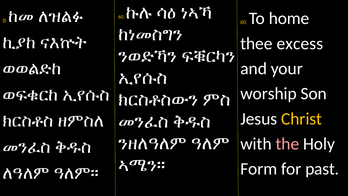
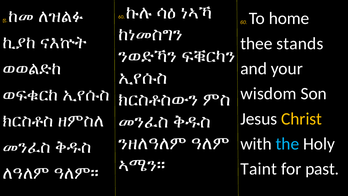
excess: excess -> stands
worship: worship -> wisdom
the colour: pink -> light blue
Form: Form -> Taint
